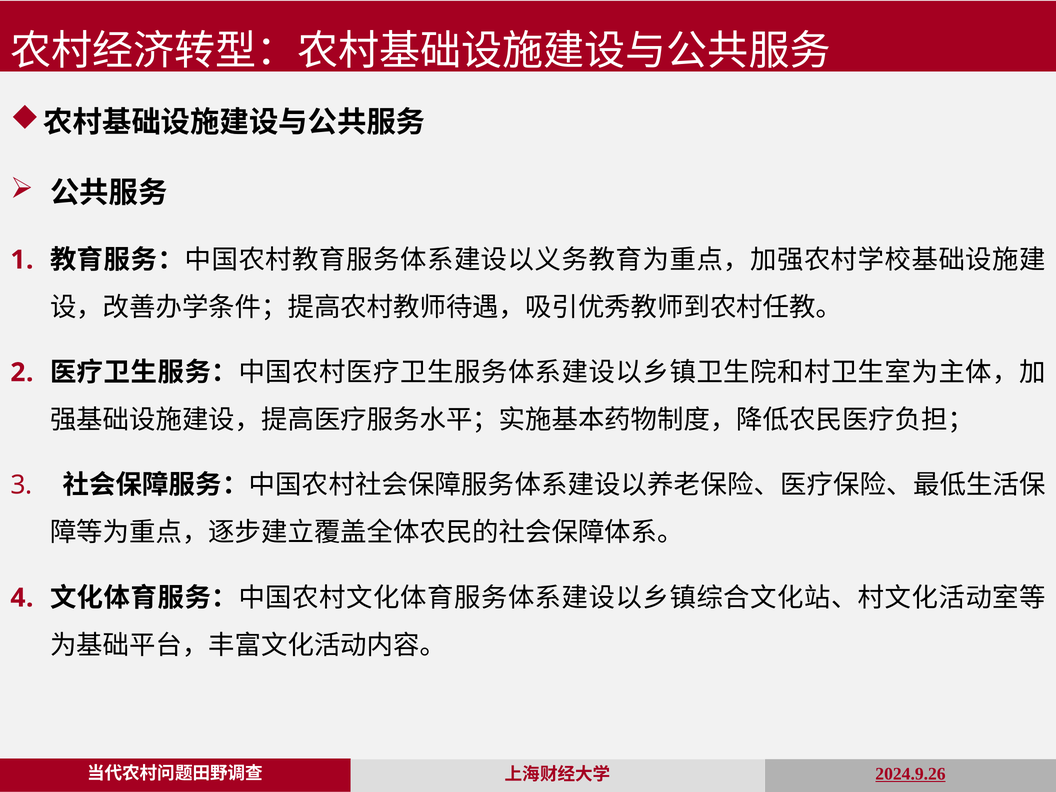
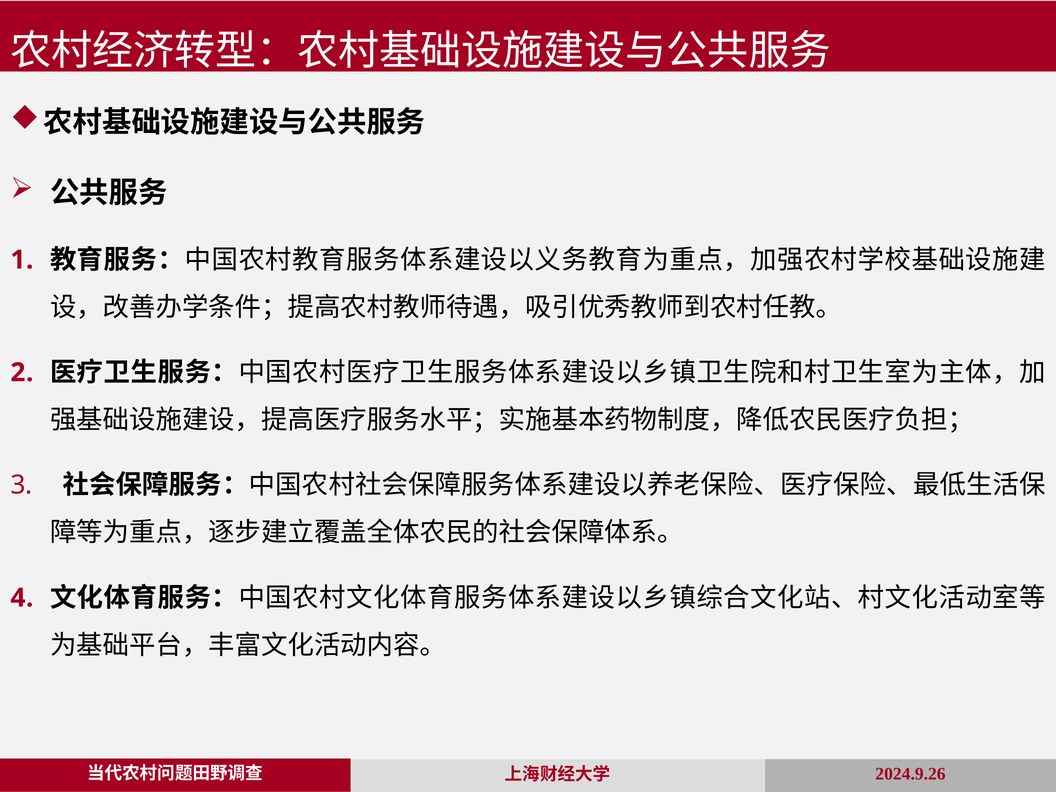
2024.9.26 underline: present -> none
